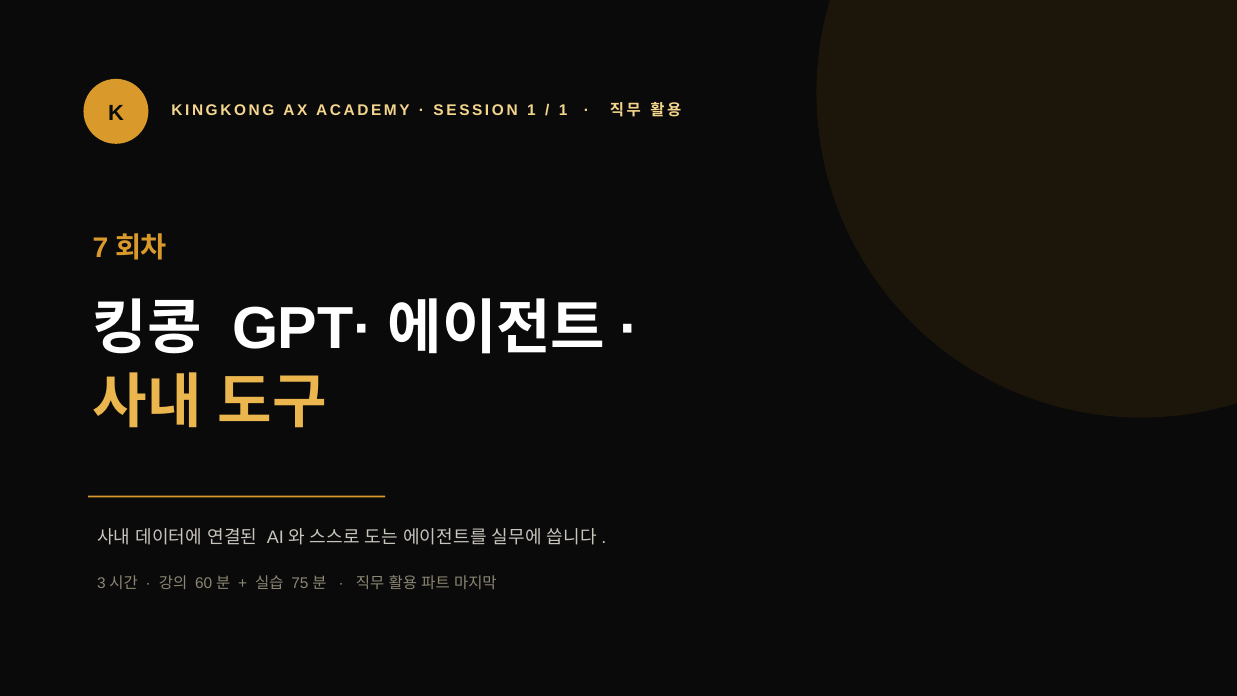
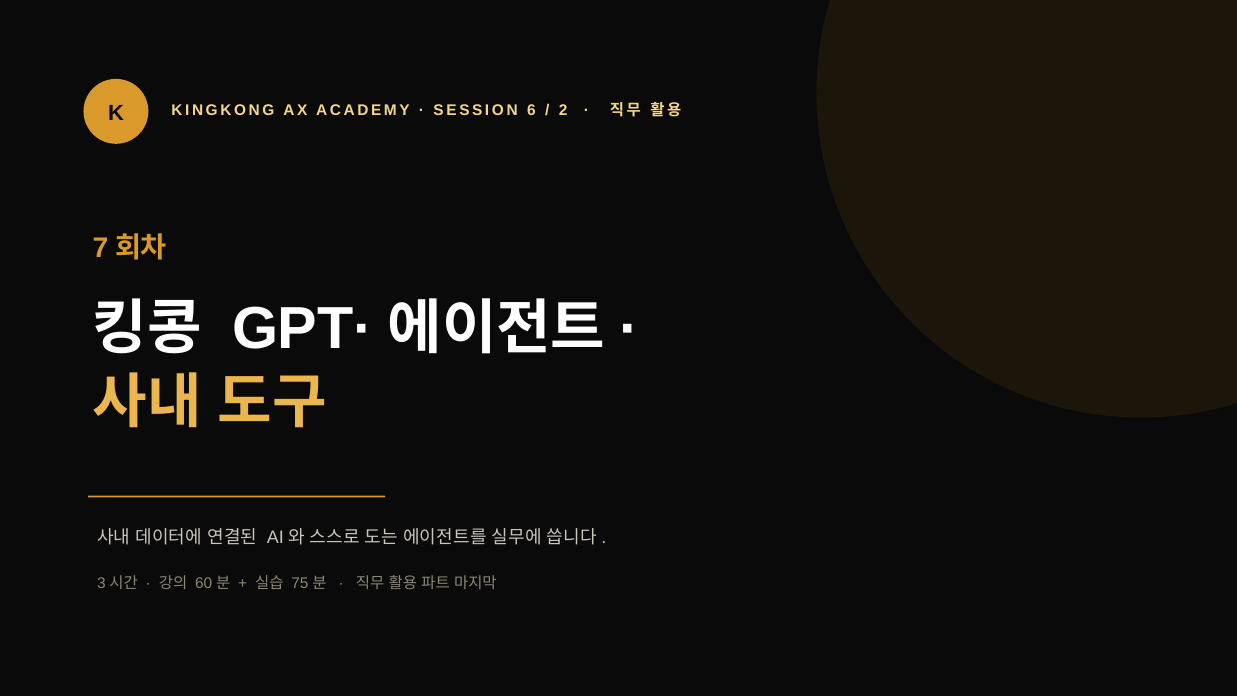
SESSION 1: 1 -> 6
1 at (563, 111): 1 -> 2
